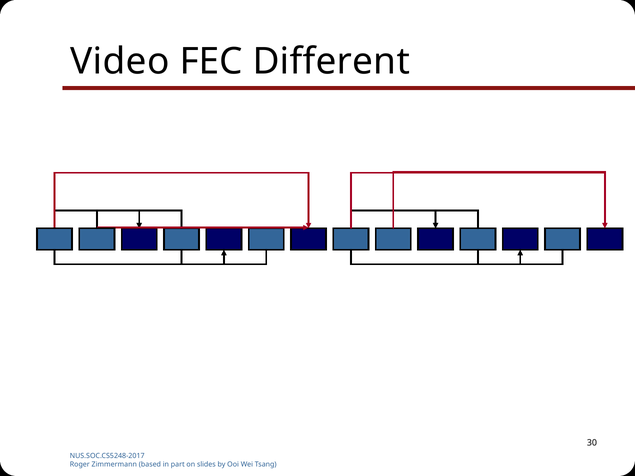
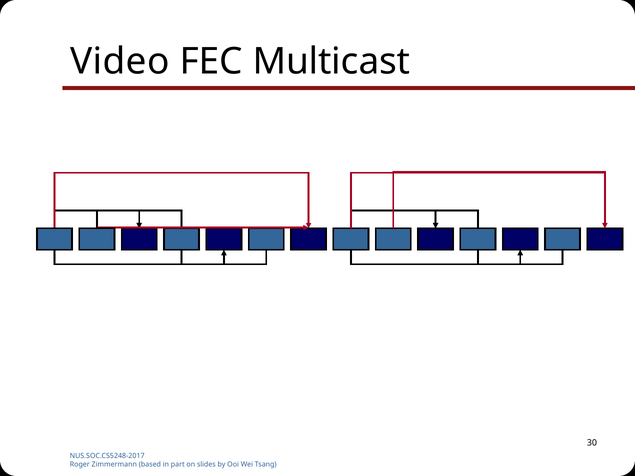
Different: Different -> Multicast
